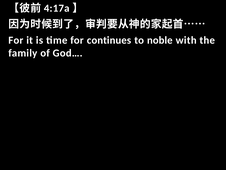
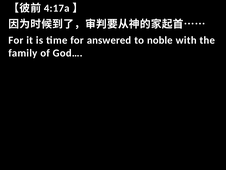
continues: continues -> answered
